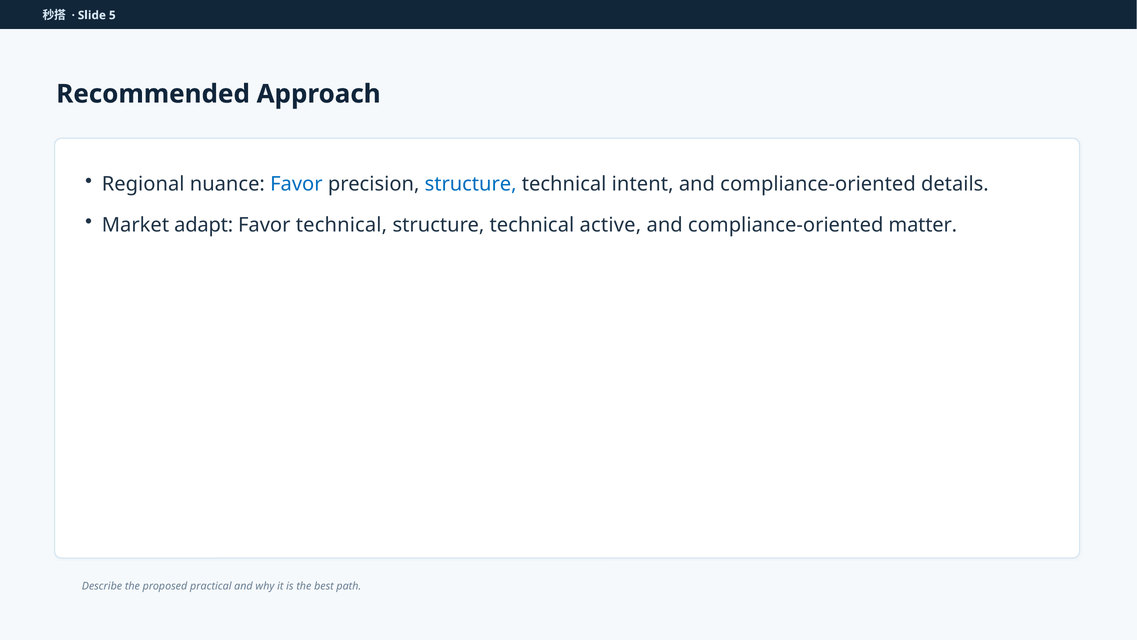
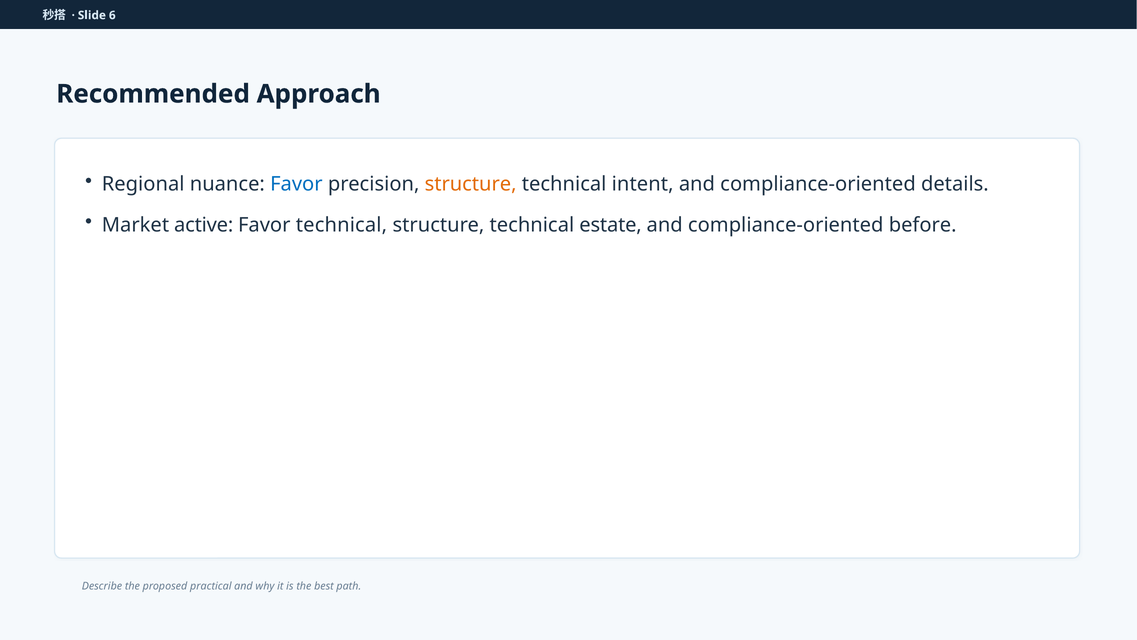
5: 5 -> 6
structure at (471, 184) colour: blue -> orange
adapt: adapt -> active
active: active -> estate
matter: matter -> before
